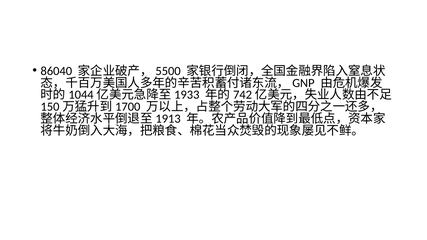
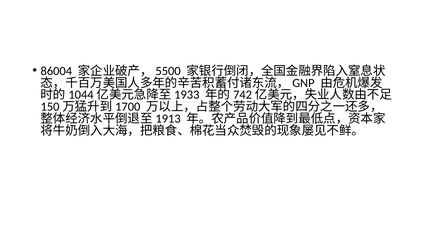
86040: 86040 -> 86004
